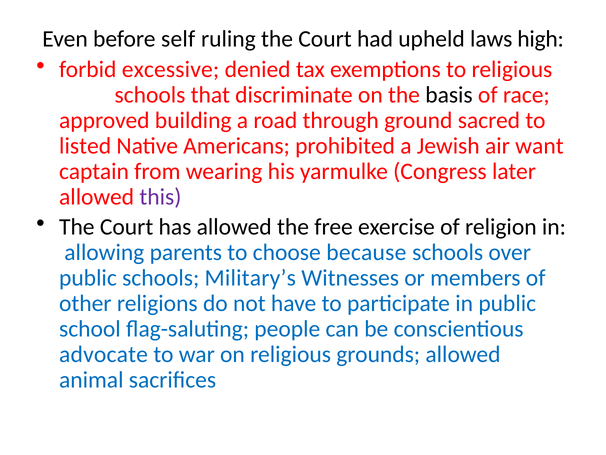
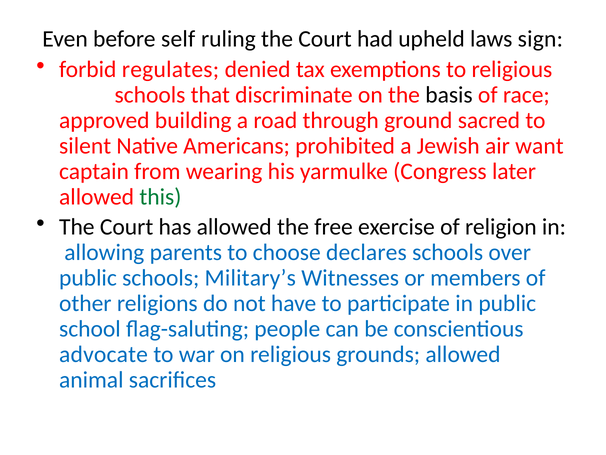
high: high -> sign
excessive: excessive -> regulates
listed: listed -> silent
this colour: purple -> green
because: because -> declares
